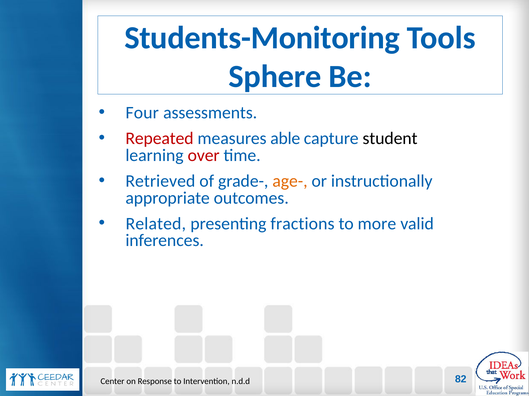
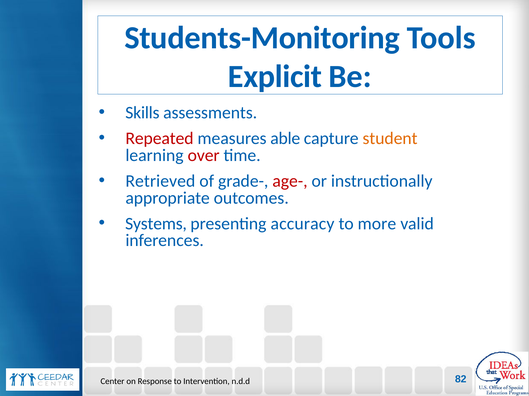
Sphere: Sphere -> Explicit
Four: Four -> Skills
student colour: black -> orange
age- colour: orange -> red
Related: Related -> Systems
fractions: fractions -> accuracy
